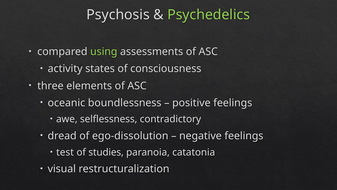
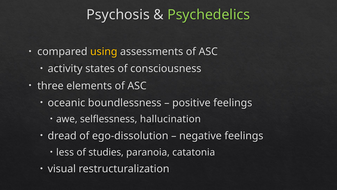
using colour: light green -> yellow
contradictory: contradictory -> hallucination
test: test -> less
